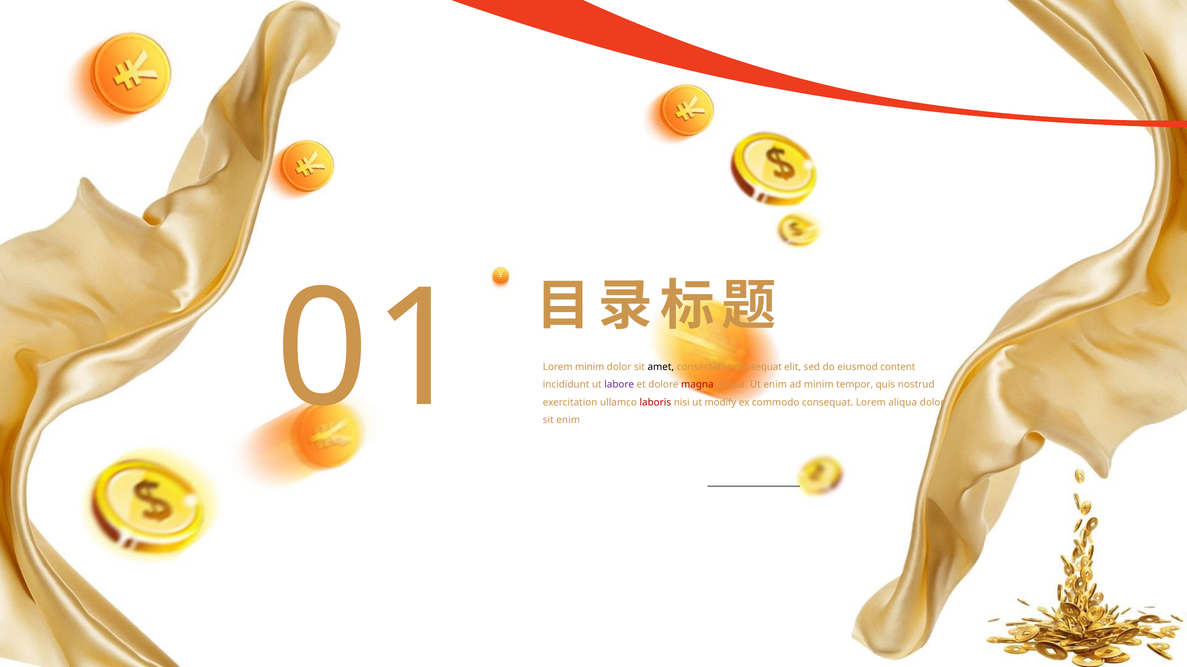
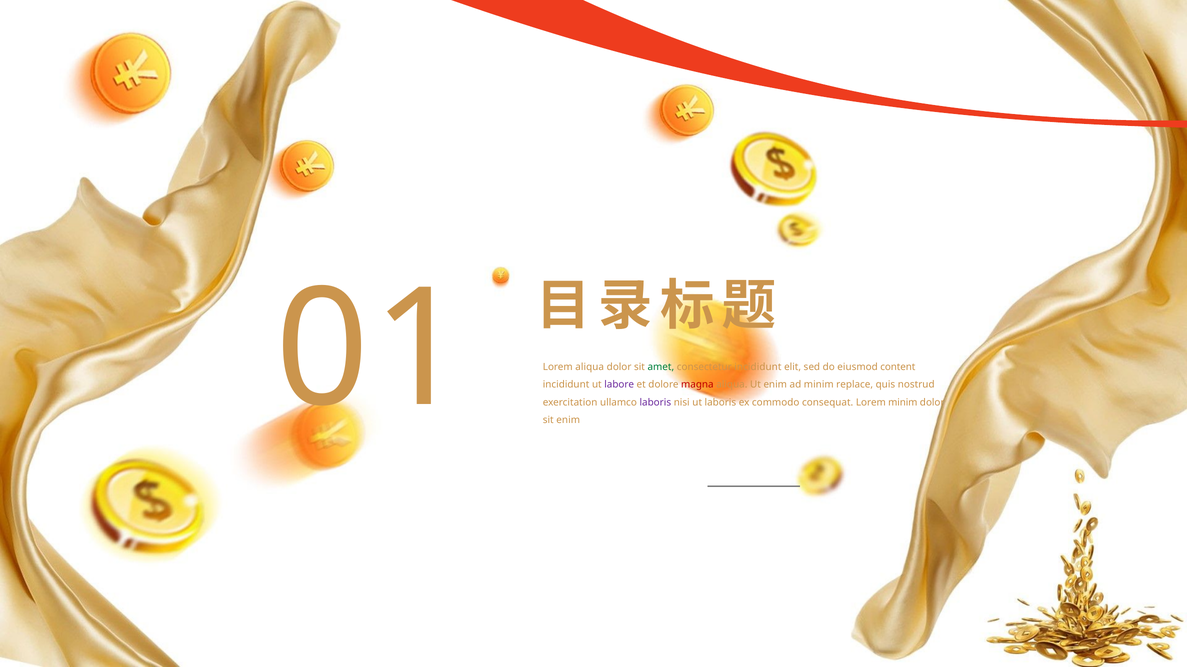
Lorem minim: minim -> aliqua
amet colour: black -> green
consectetur consequat: consequat -> incididunt
tempor: tempor -> replace
laboris at (655, 403) colour: red -> purple
ut modify: modify -> laboris
Lorem aliqua: aliqua -> minim
